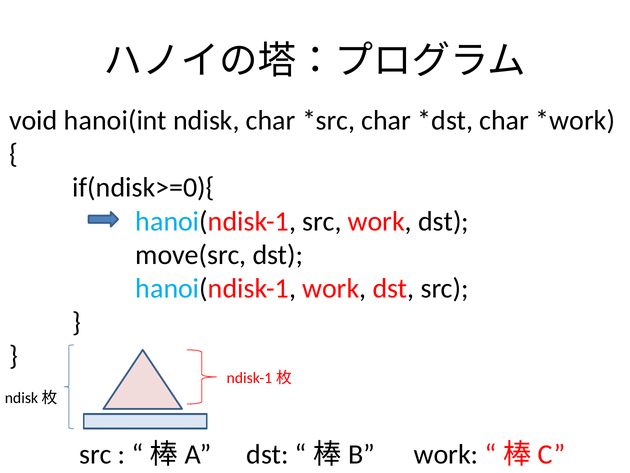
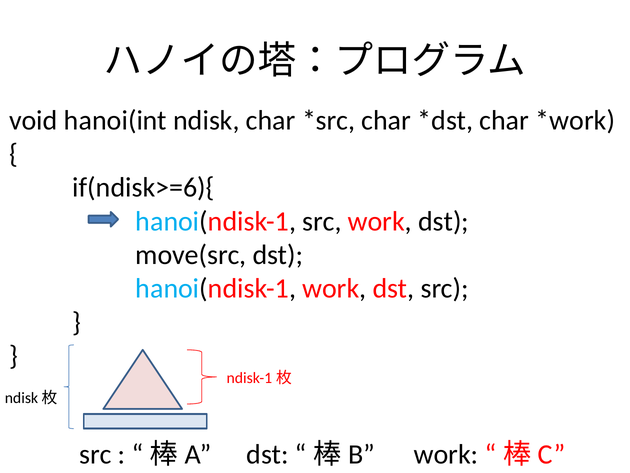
if(ndisk>=0){: if(ndisk>=0){ -> if(ndisk>=6){
